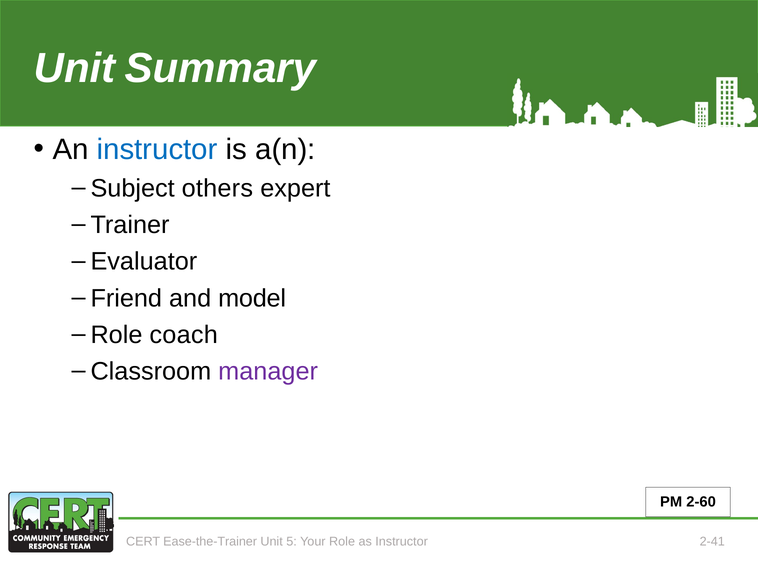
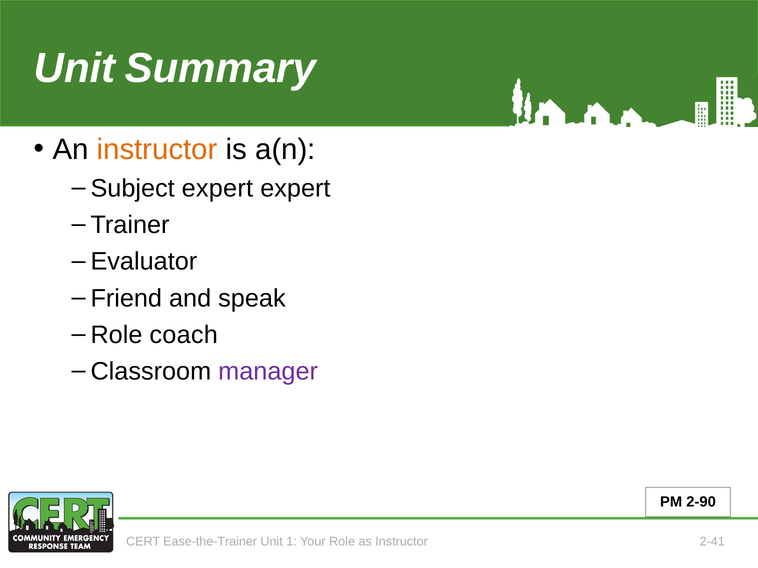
instructor at (157, 150) colour: blue -> orange
others at (217, 189): others -> expert
model: model -> speak
2-60: 2-60 -> 2-90
5: 5 -> 1
